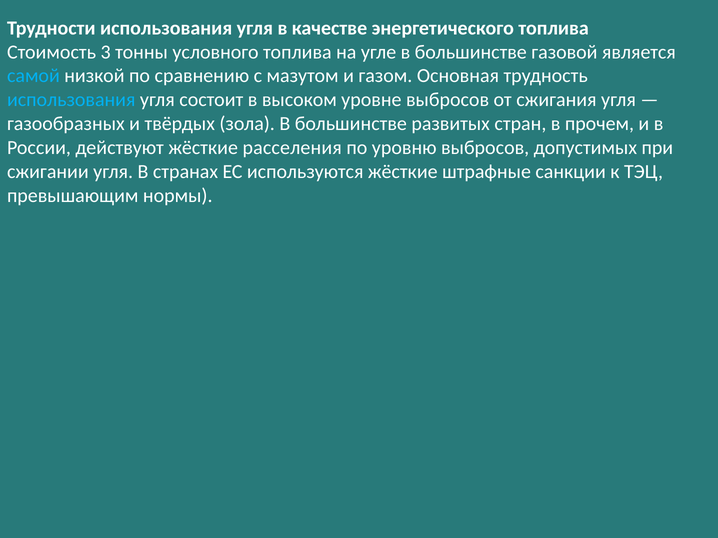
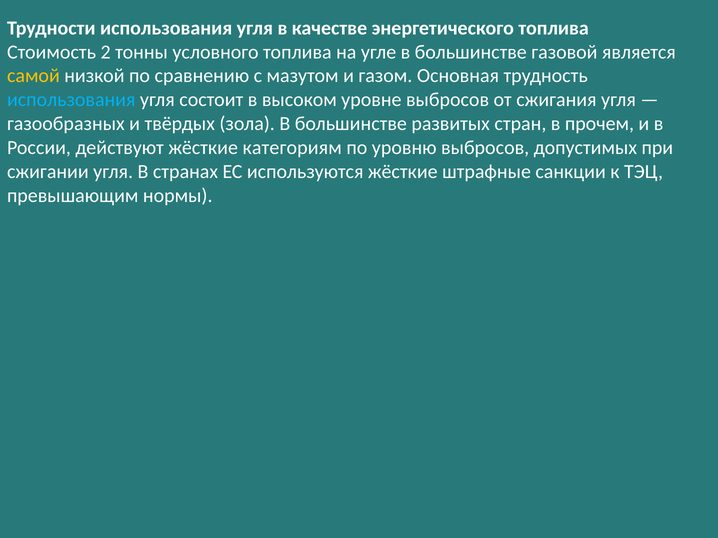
3: 3 -> 2
самой colour: light blue -> yellow
расселения: расселения -> категориям
